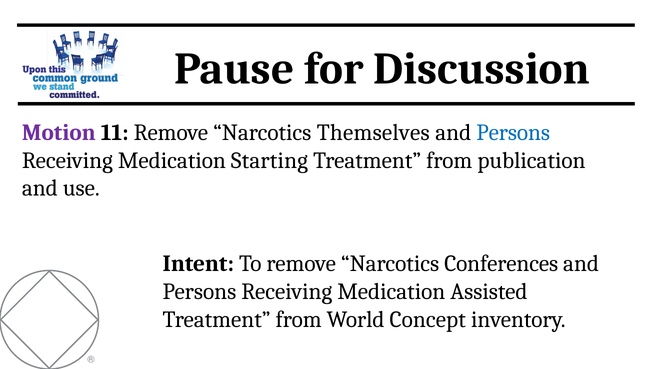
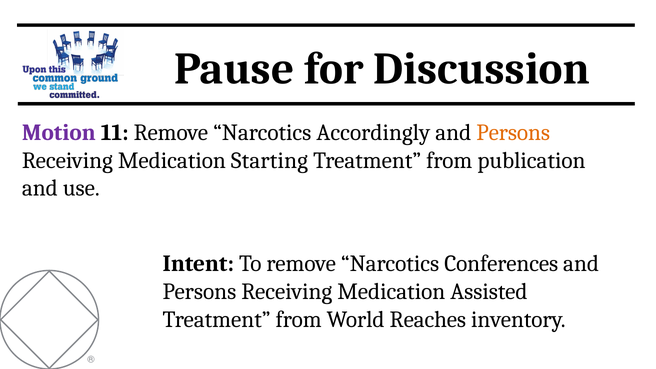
Themselves: Themselves -> Accordingly
Persons at (513, 133) colour: blue -> orange
Concept: Concept -> Reaches
